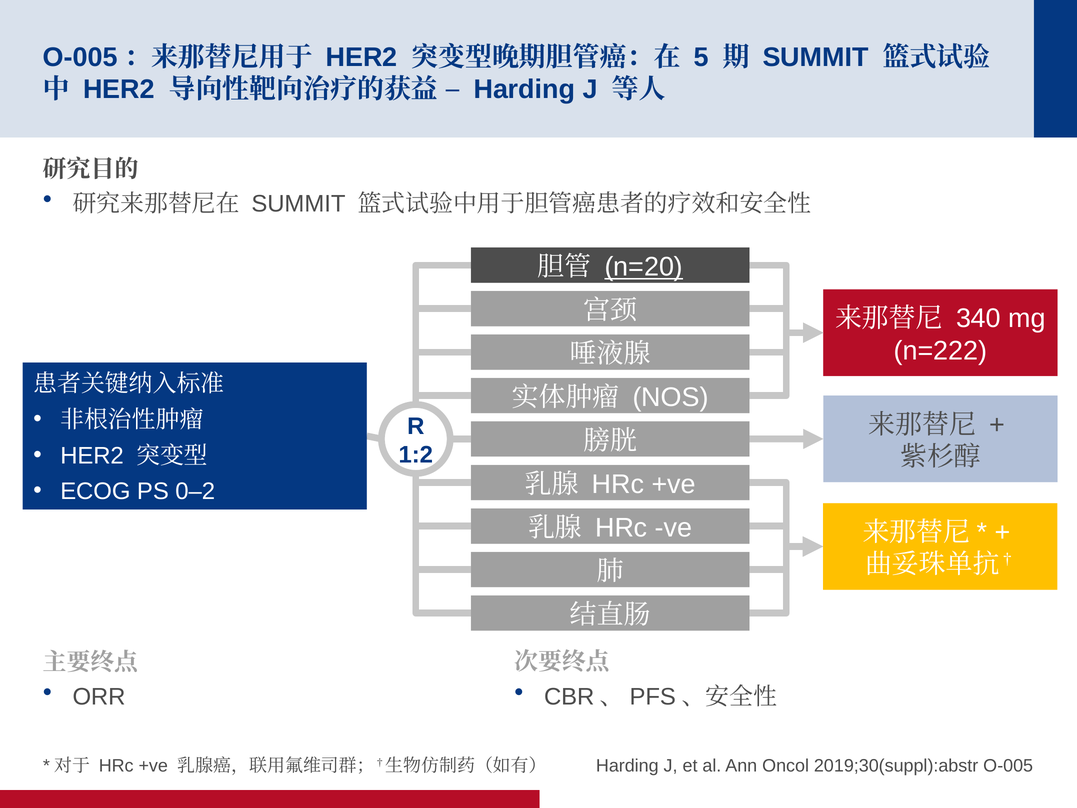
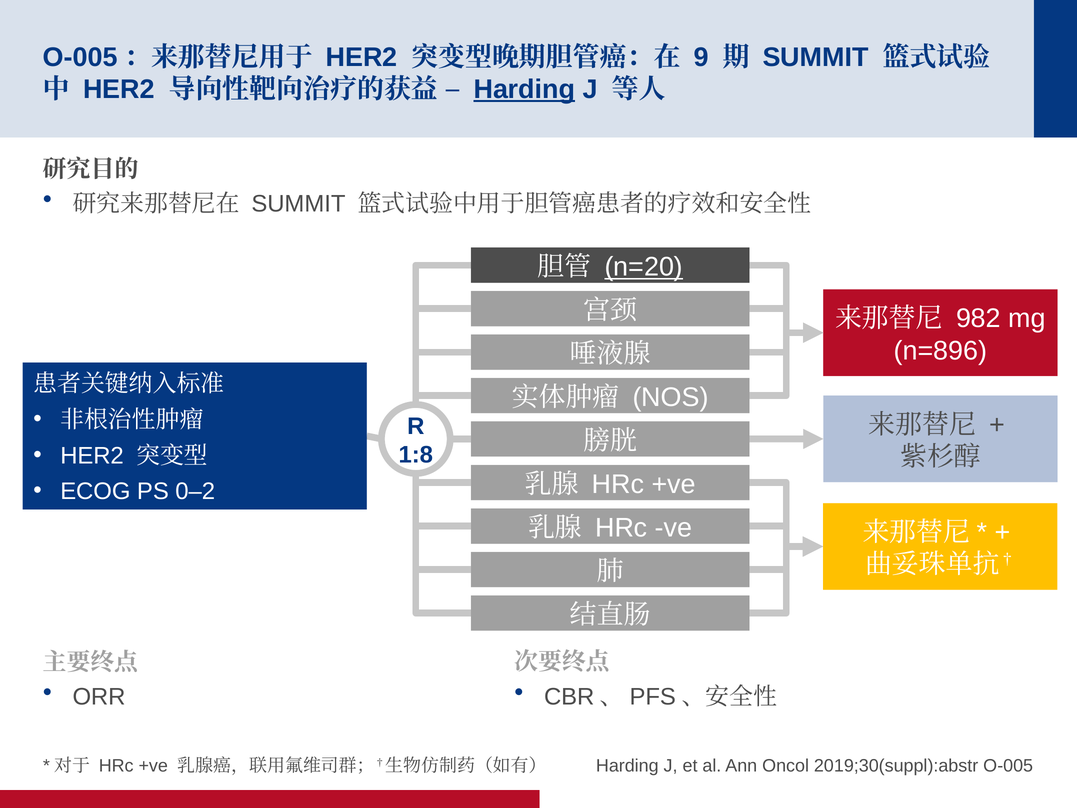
5: 5 -> 9
Harding at (524, 89) underline: none -> present
340: 340 -> 982
n=222: n=222 -> n=896
1:2: 1:2 -> 1:8
